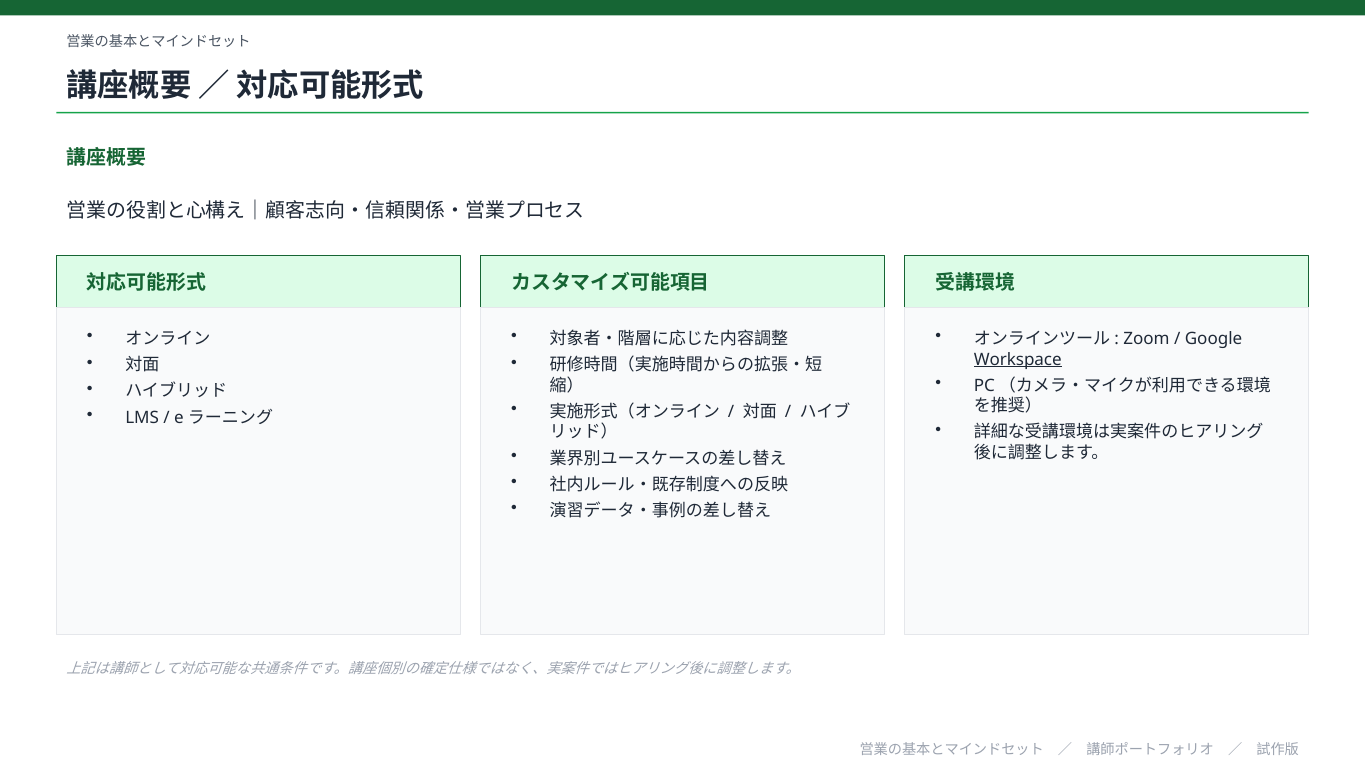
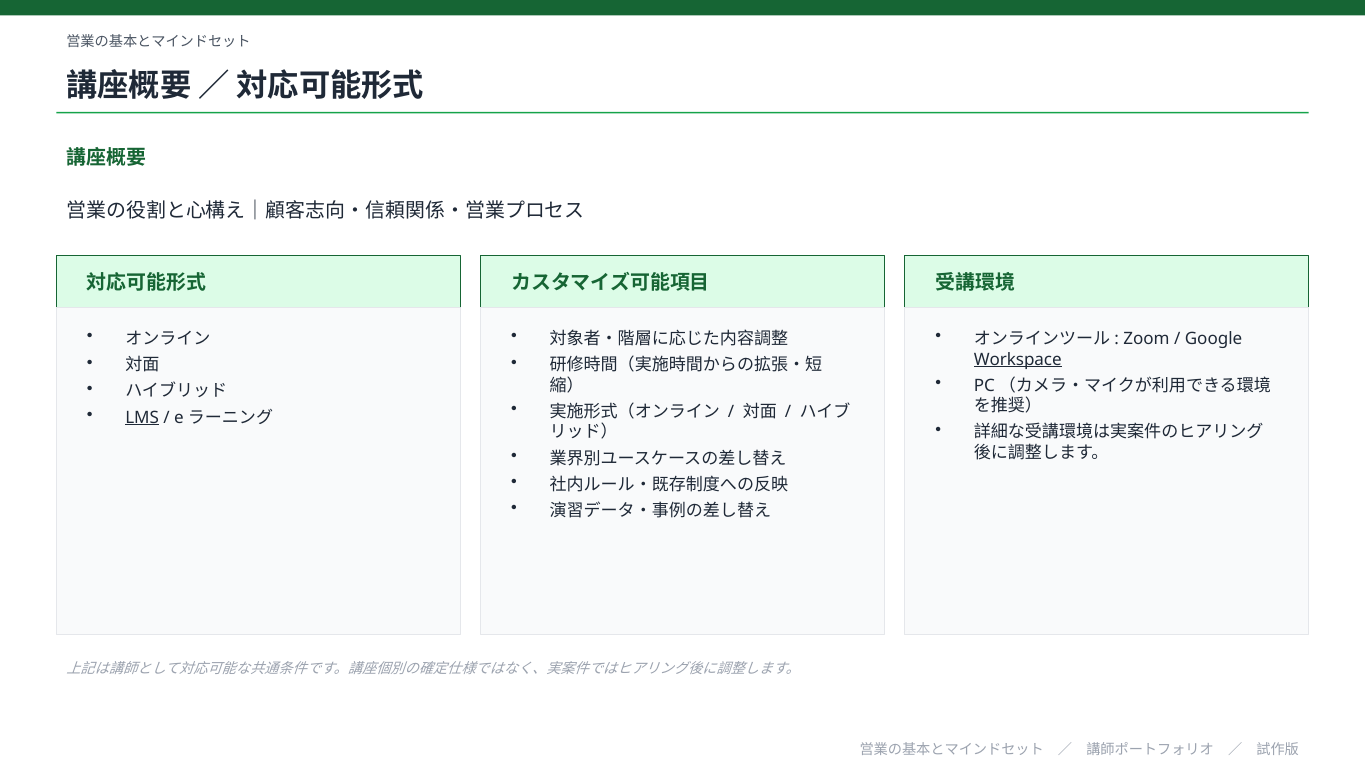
LMS underline: none -> present
